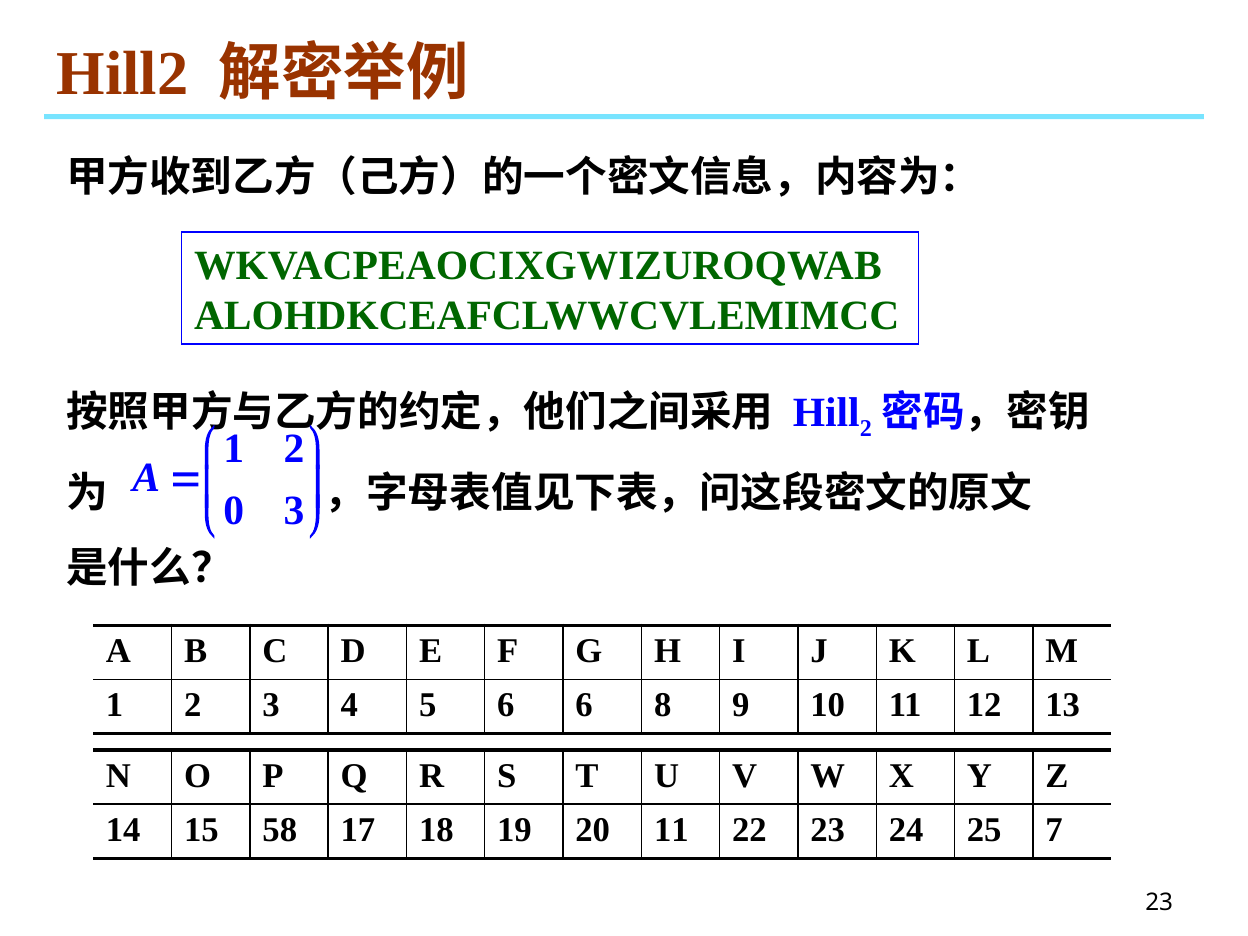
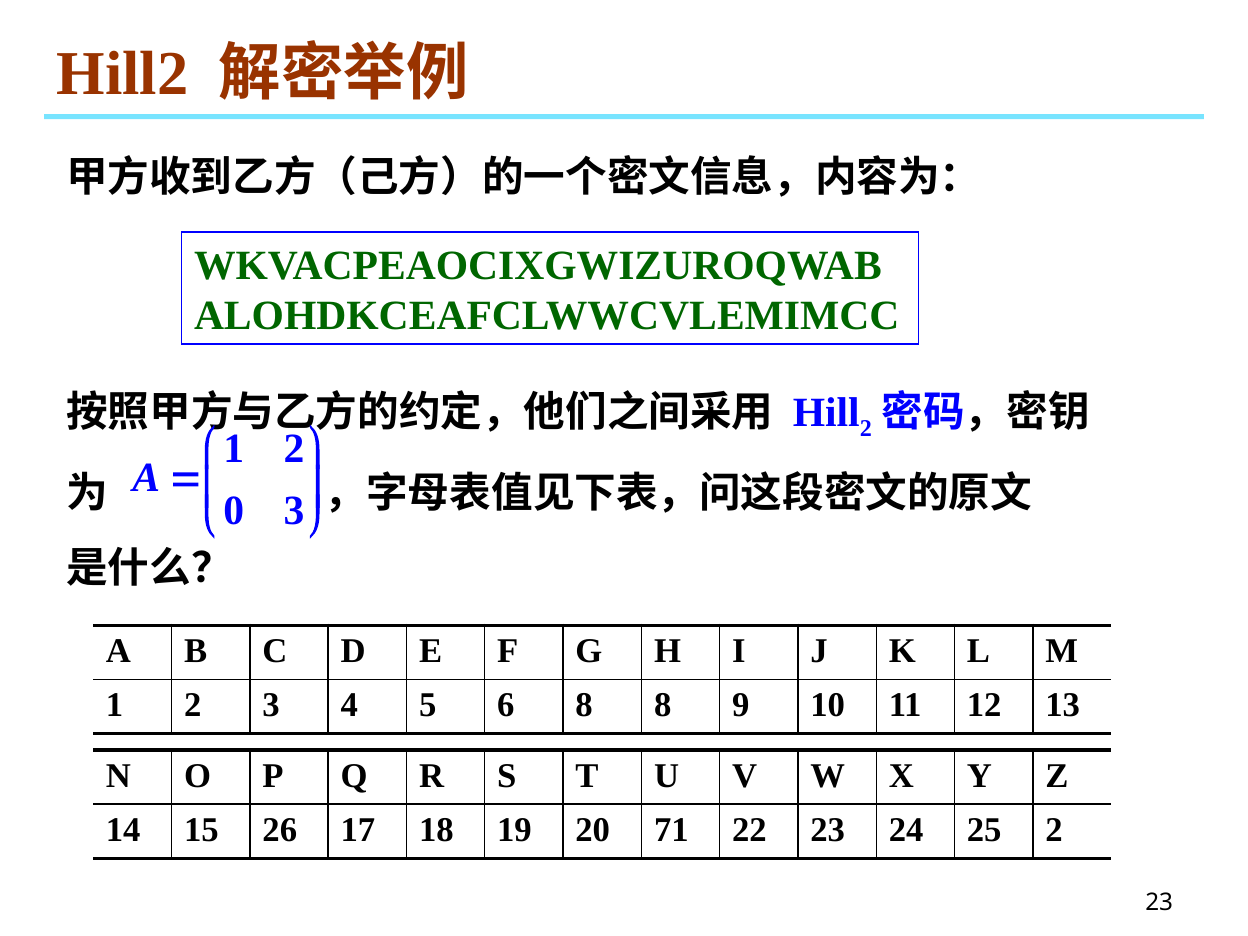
6 6: 6 -> 8
58: 58 -> 26
20 11: 11 -> 71
25 7: 7 -> 2
